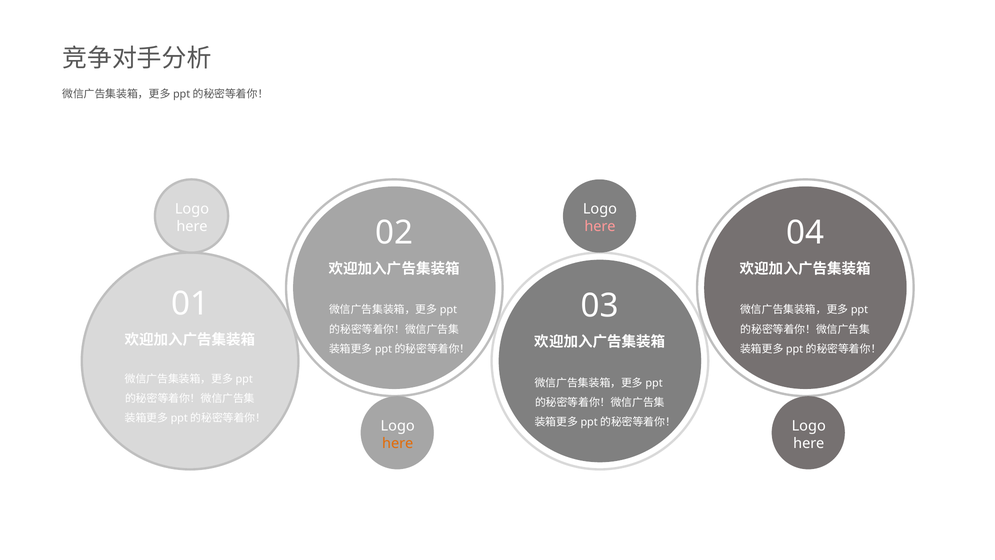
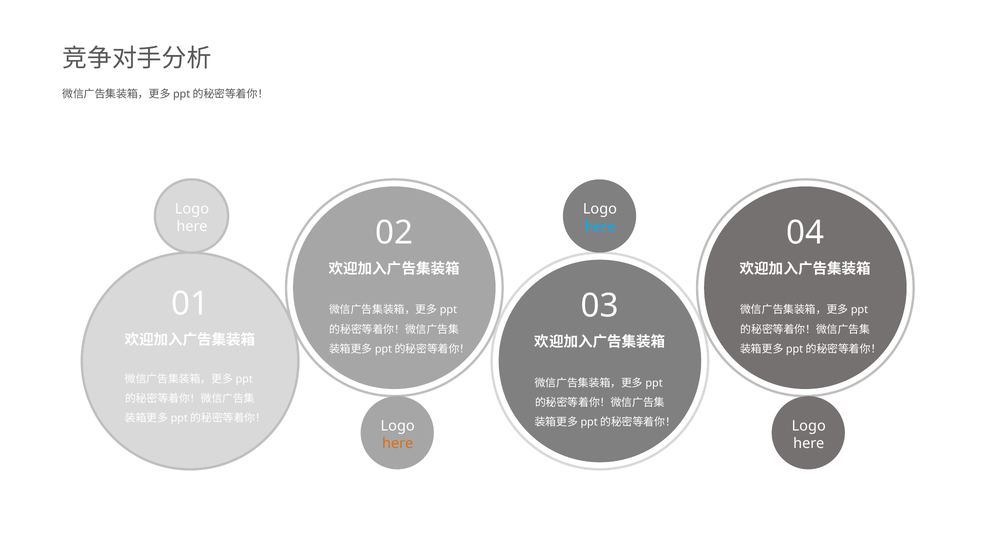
here at (600, 226) colour: pink -> light blue
